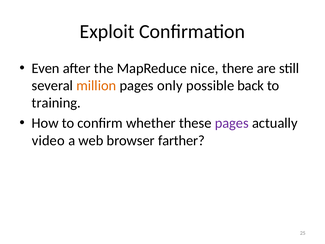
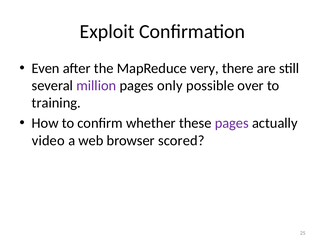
nice: nice -> very
million colour: orange -> purple
back: back -> over
farther: farther -> scored
